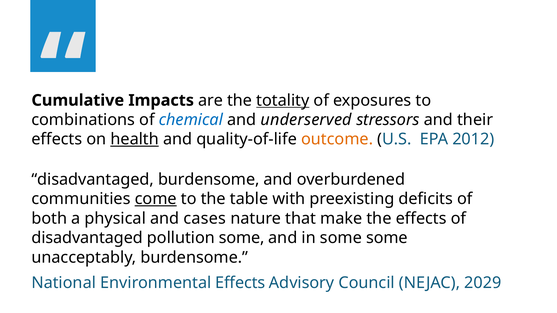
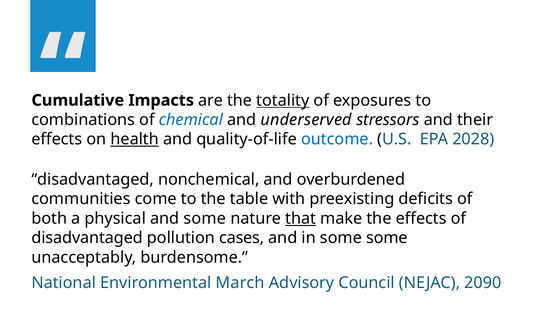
outcome colour: orange -> blue
2012: 2012 -> 2028
disadvantaged burdensome: burdensome -> nonchemical
come underline: present -> none
and cases: cases -> some
that underline: none -> present
pollution some: some -> cases
Environmental Effects: Effects -> March
2029: 2029 -> 2090
